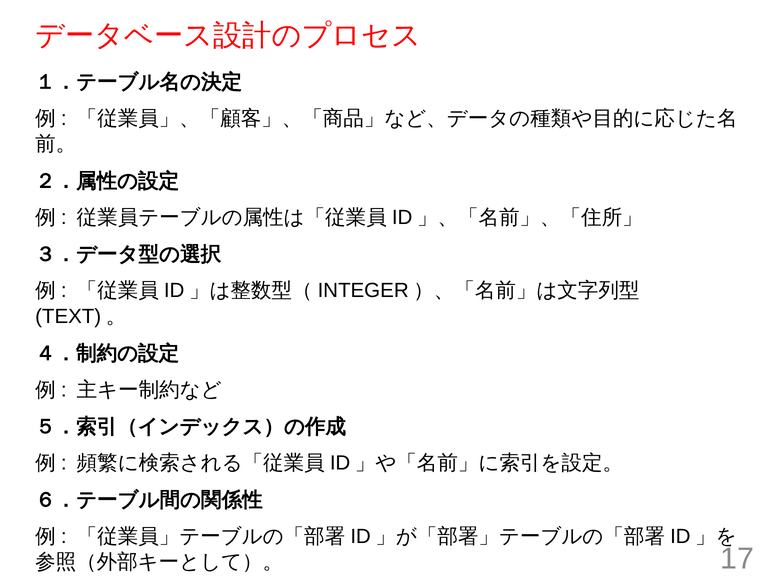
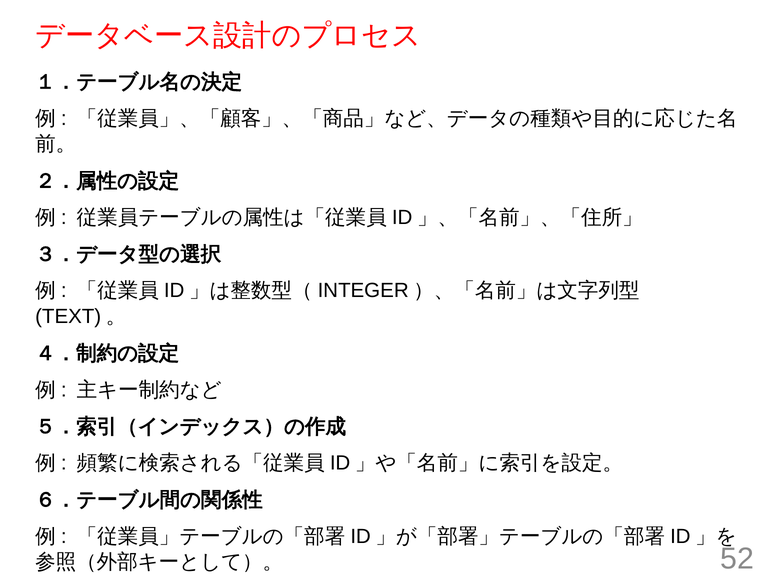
17: 17 -> 52
